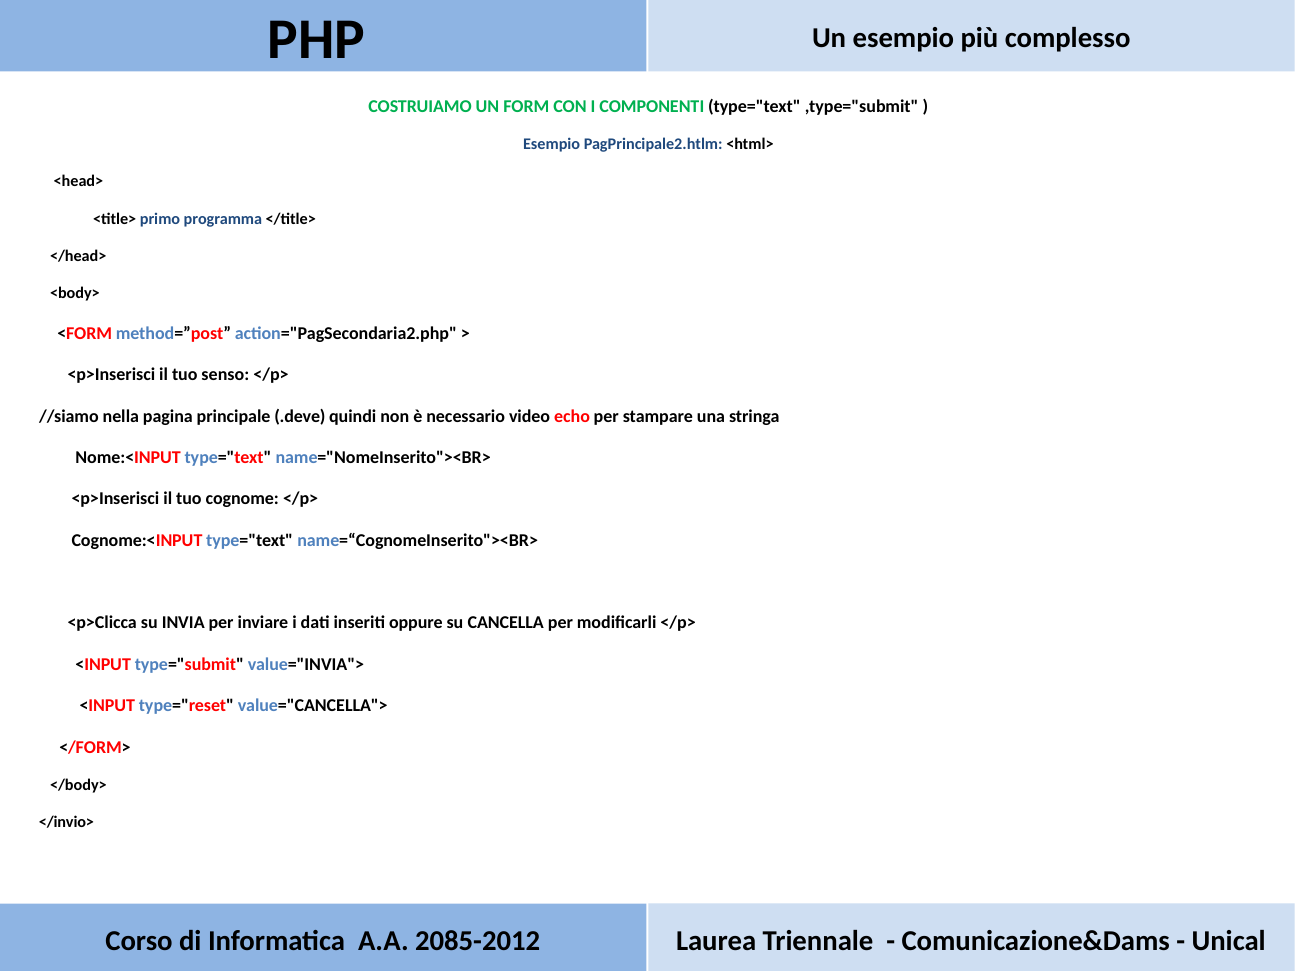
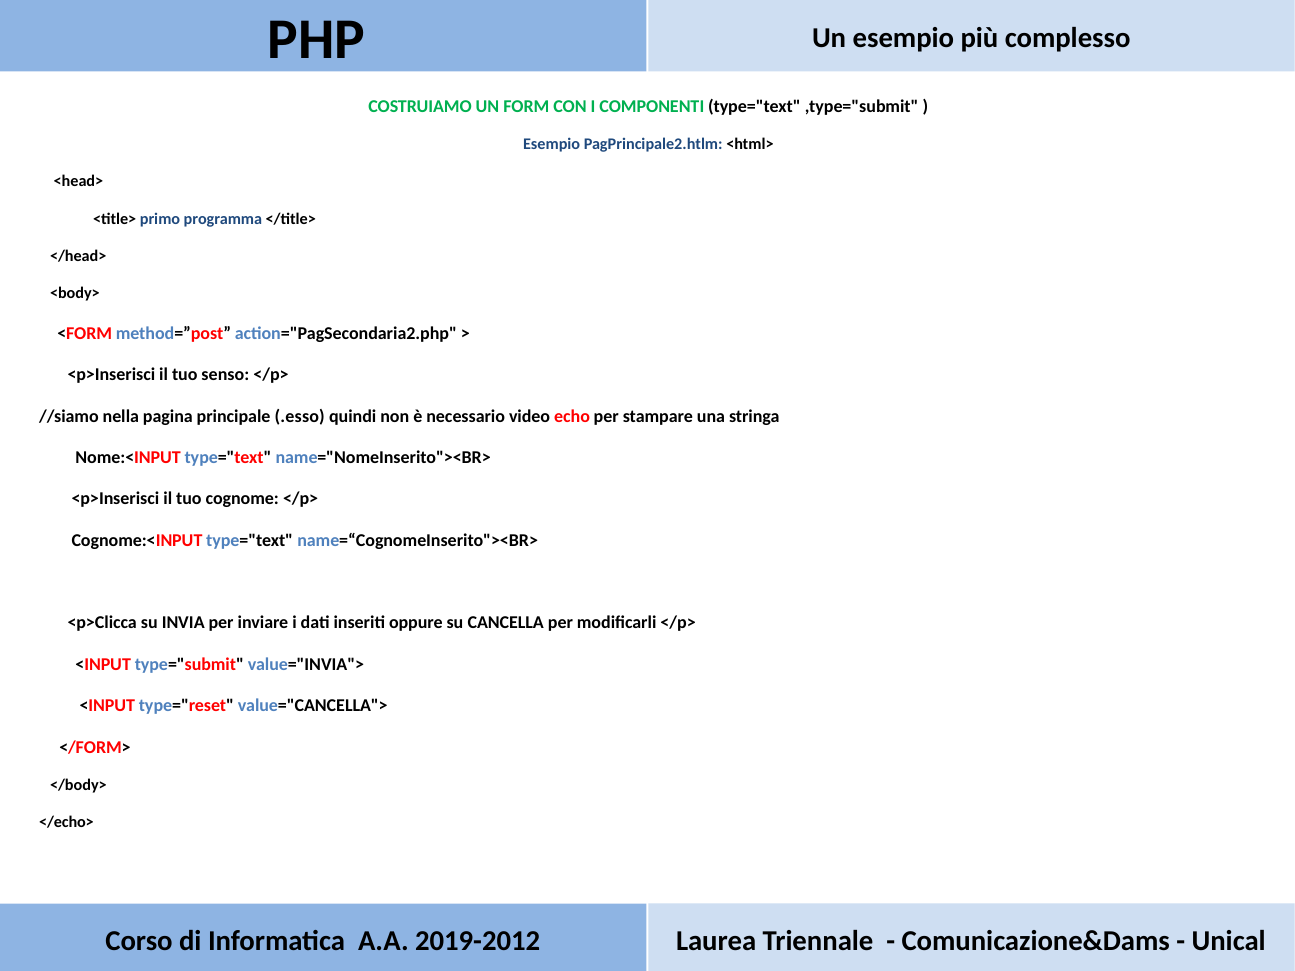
.deve: .deve -> .esso
</invio>: </invio> -> </echo>
2085-2012: 2085-2012 -> 2019-2012
